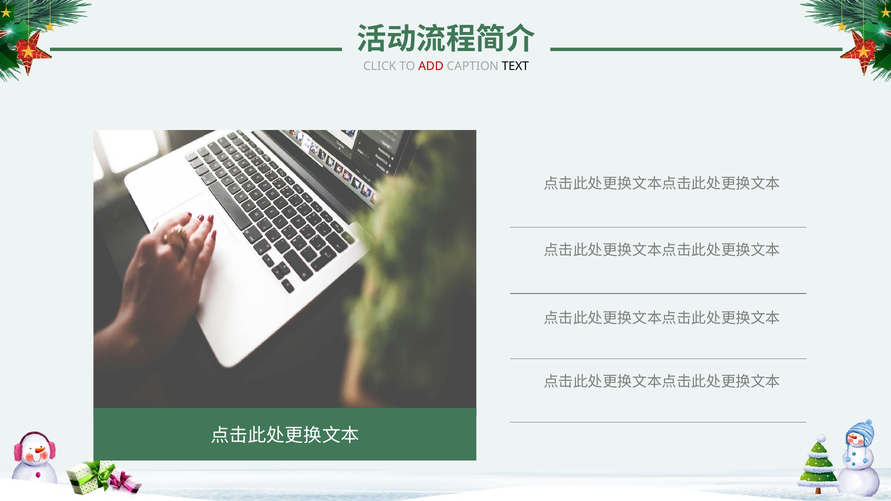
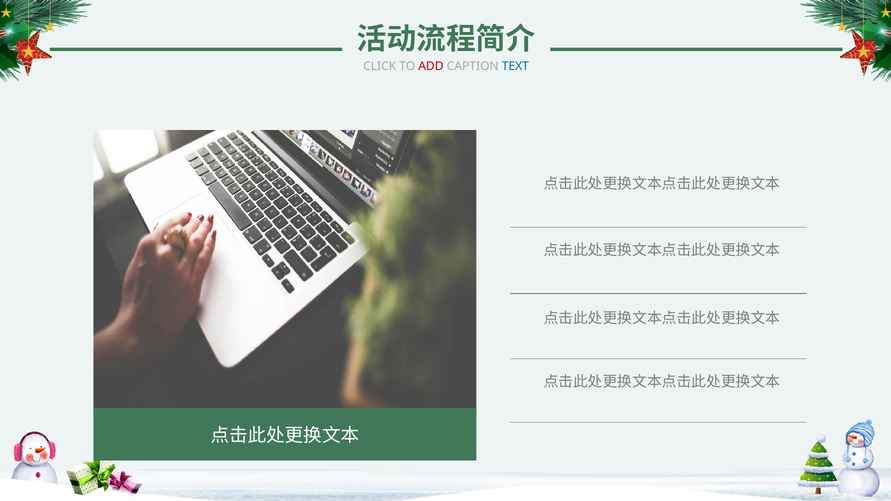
TEXT colour: black -> blue
